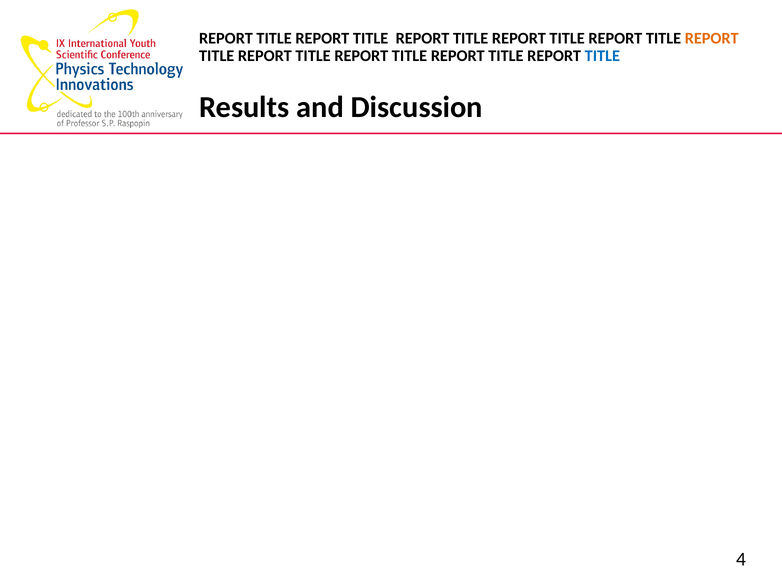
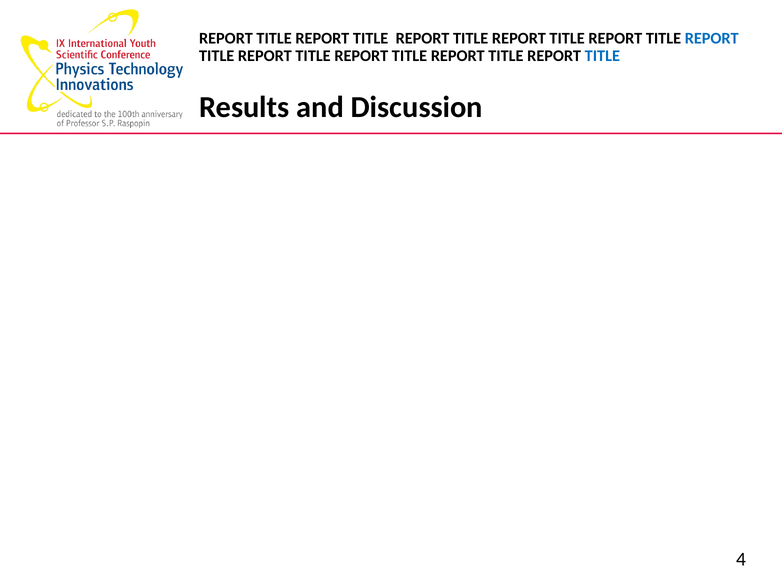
REPORT at (712, 38) colour: orange -> blue
